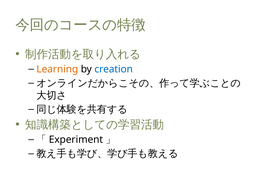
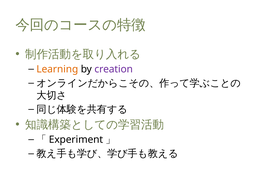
creation colour: blue -> purple
